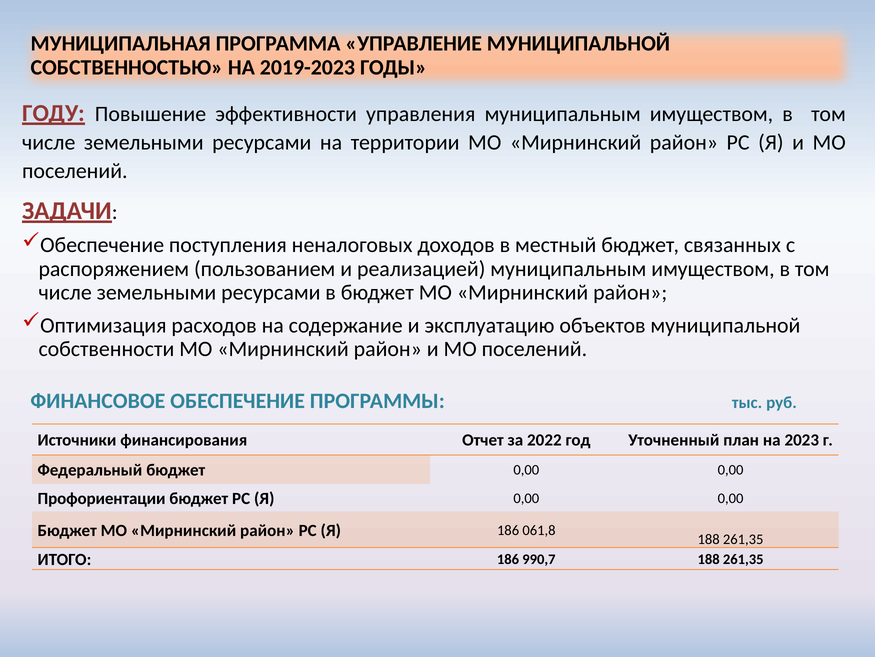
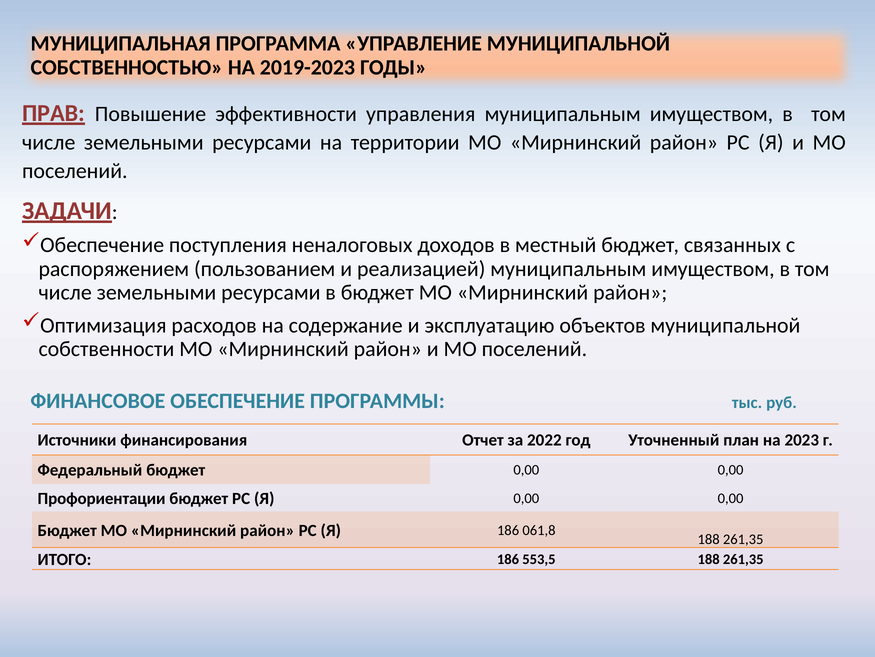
ГОДУ: ГОДУ -> ПРАВ
990,7: 990,7 -> 553,5
